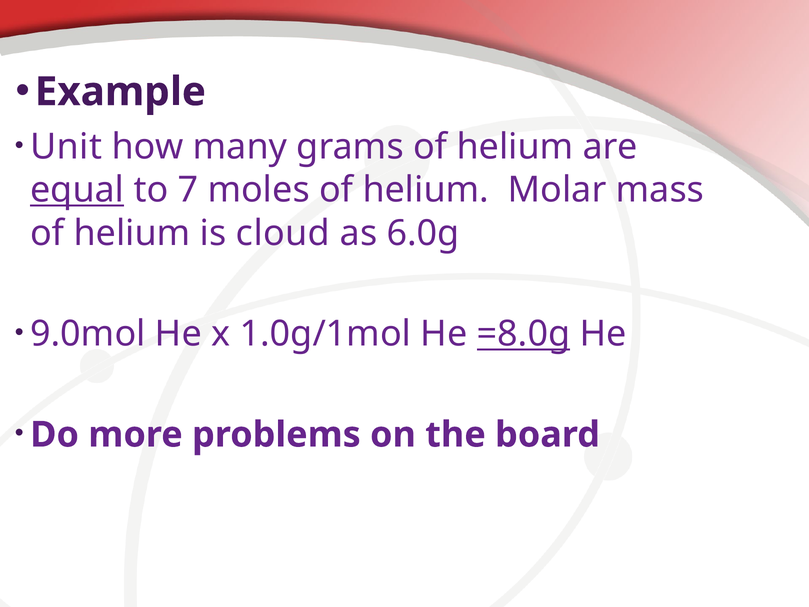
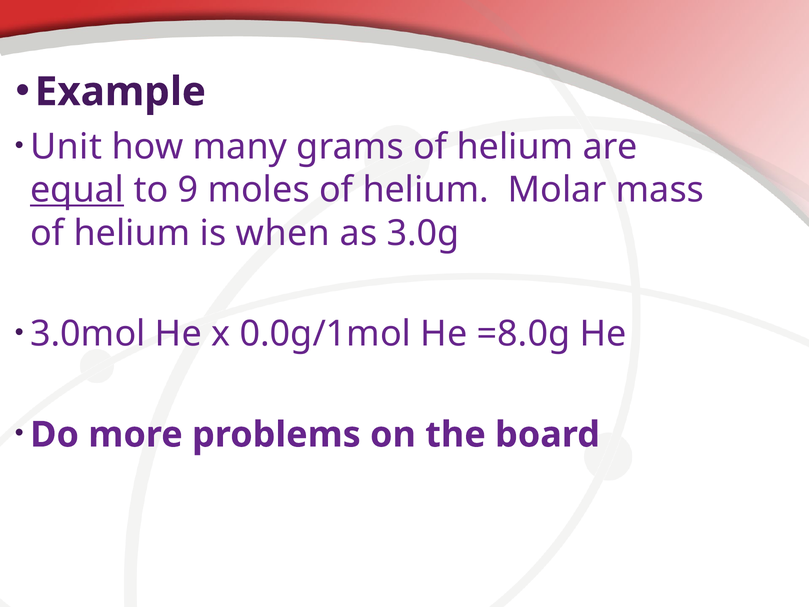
7: 7 -> 9
cloud: cloud -> when
6.0g: 6.0g -> 3.0g
9.0mol: 9.0mol -> 3.0mol
1.0g/1mol: 1.0g/1mol -> 0.0g/1mol
=8.0g underline: present -> none
